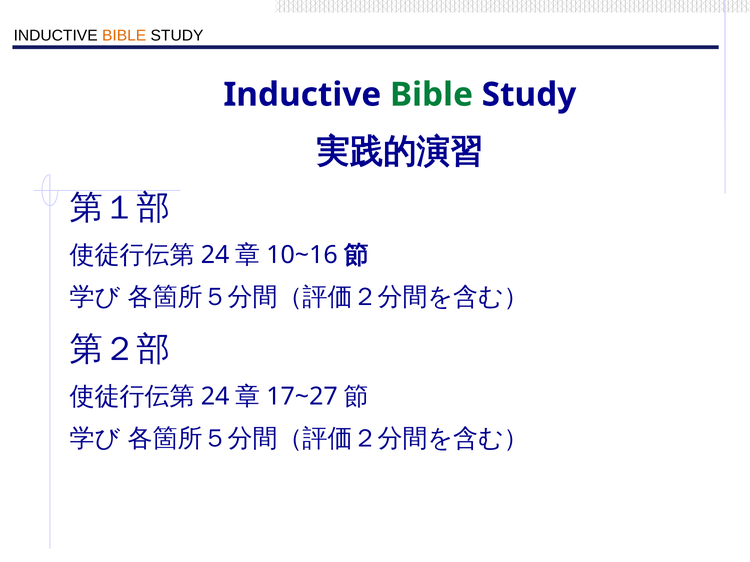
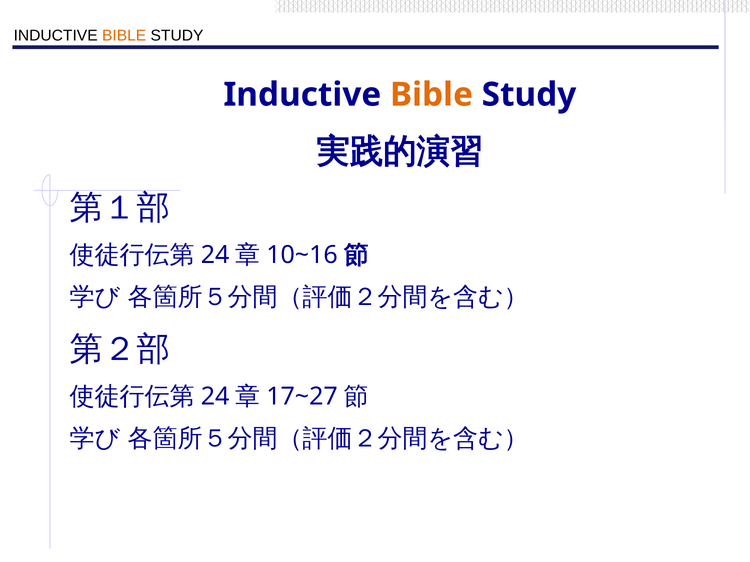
Bible at (431, 95) colour: green -> orange
